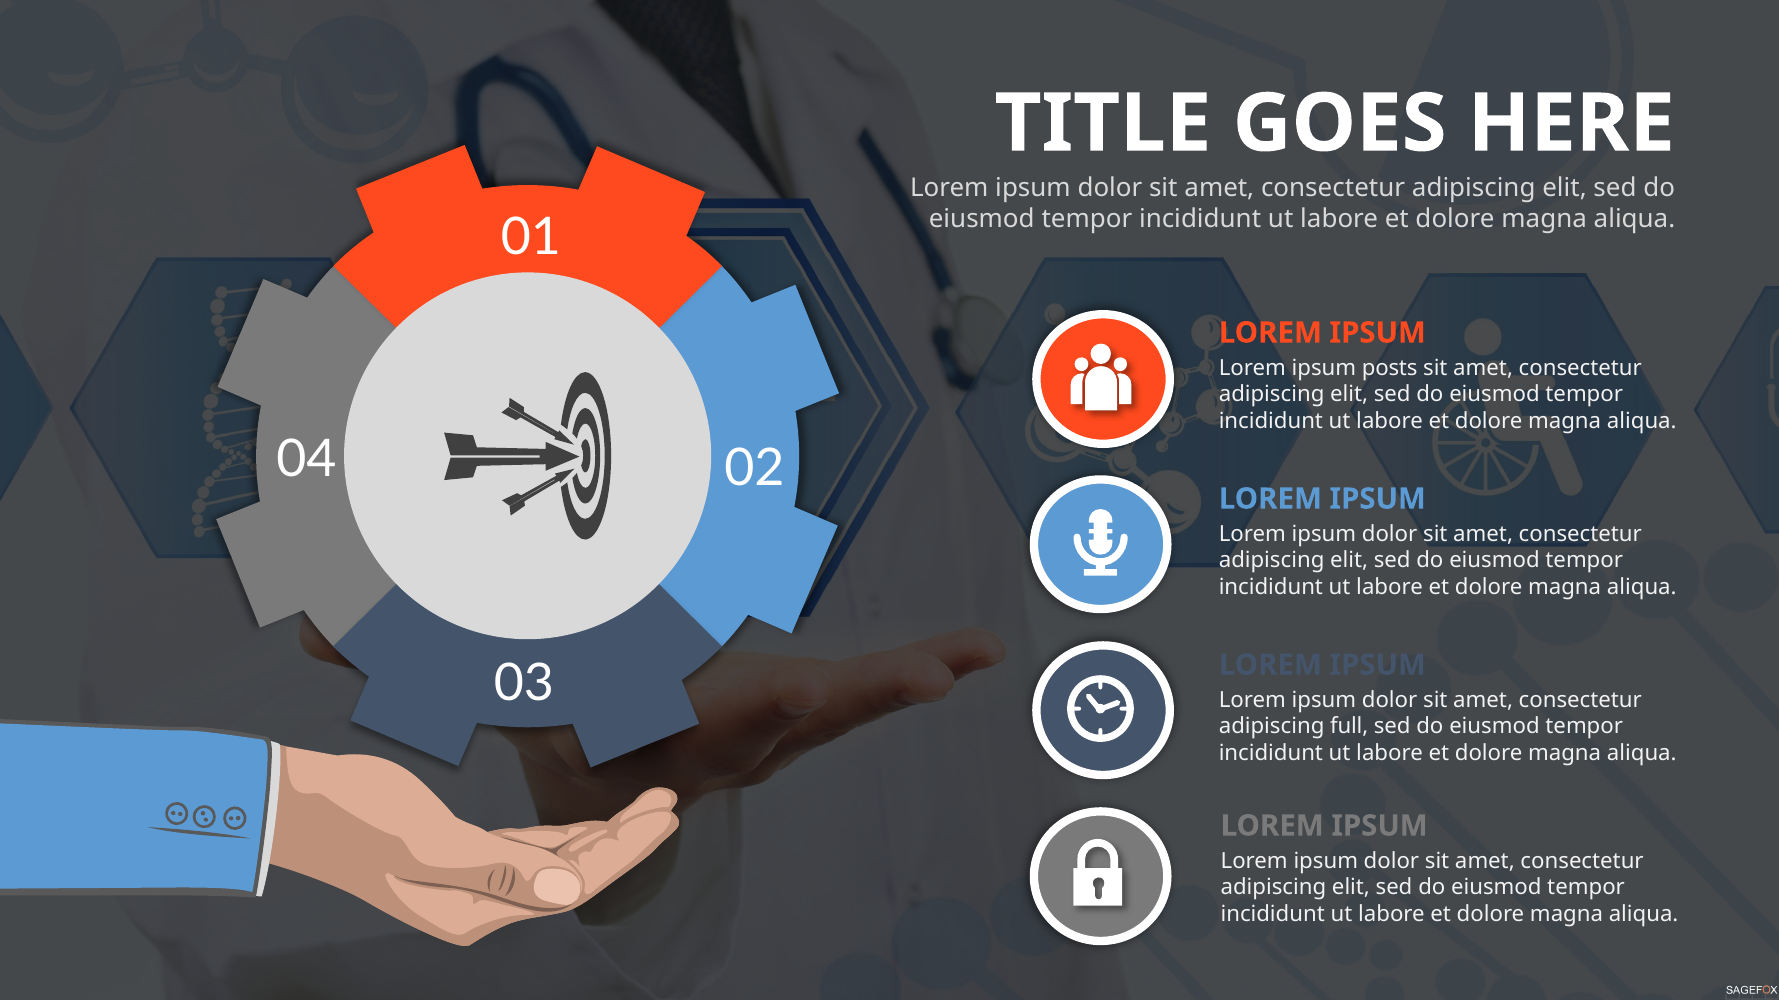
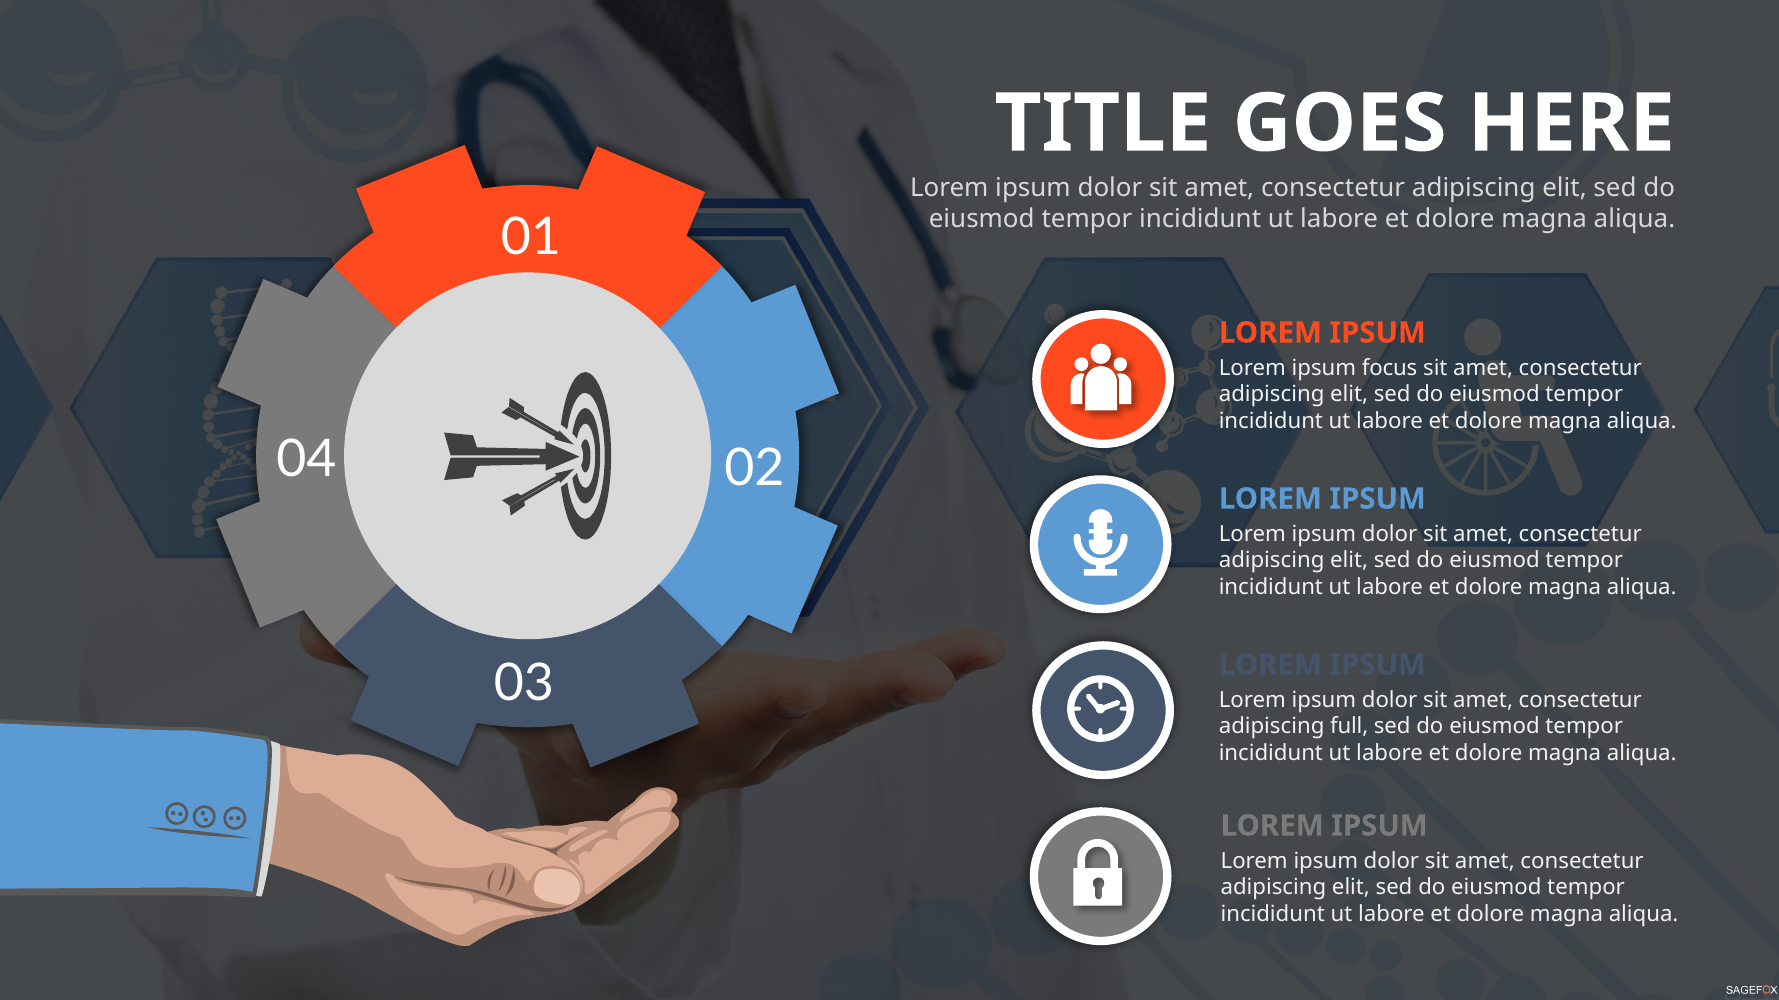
posts: posts -> focus
